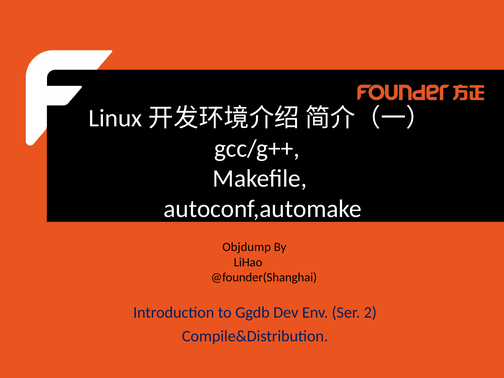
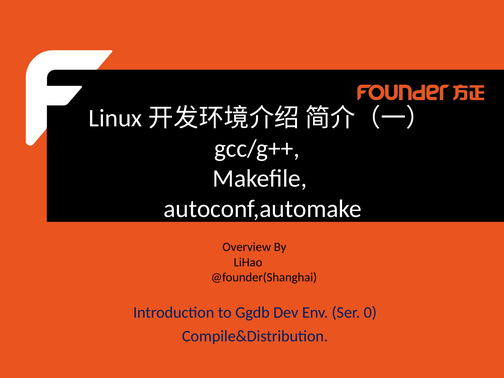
Objdump: Objdump -> Overview
2: 2 -> 0
